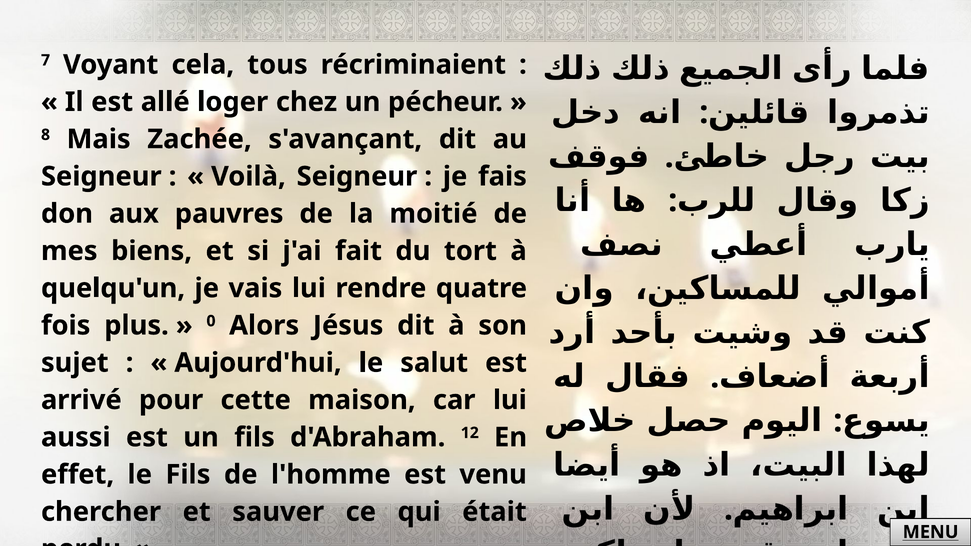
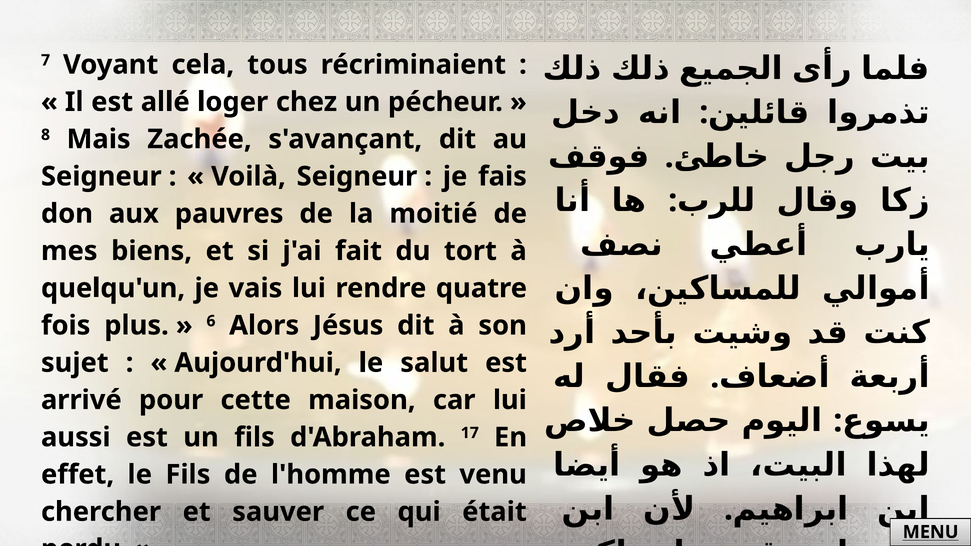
0: 0 -> 6
12: 12 -> 17
